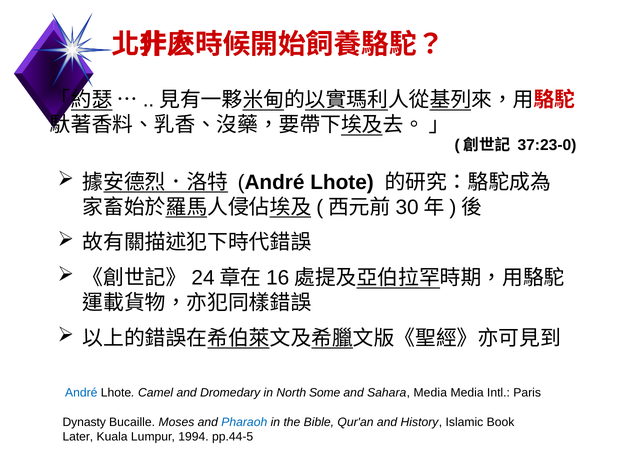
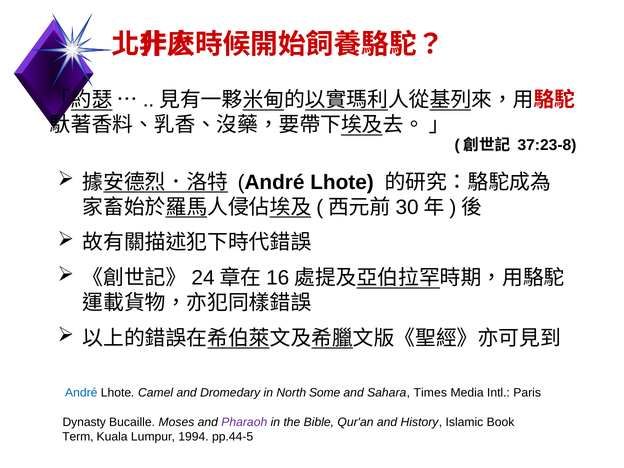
37:23-0: 37:23-0 -> 37:23-8
Sahara Media: Media -> Times
Pharaoh colour: blue -> purple
Later: Later -> Term
